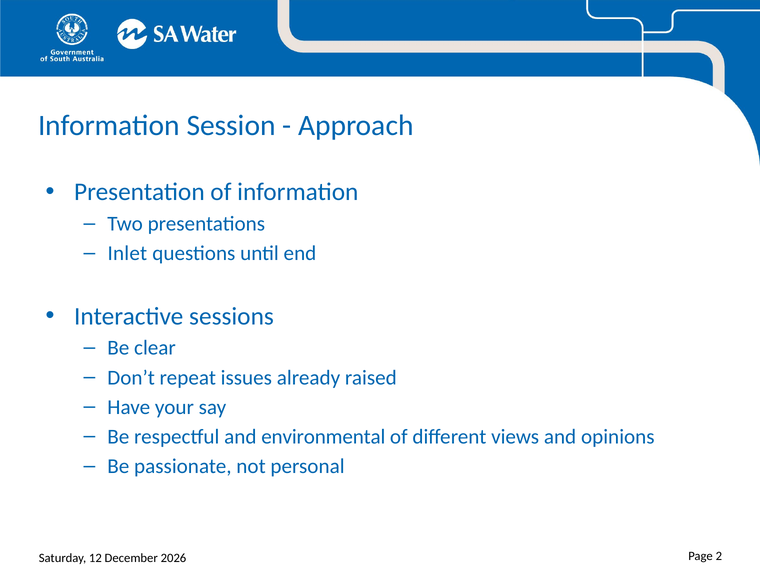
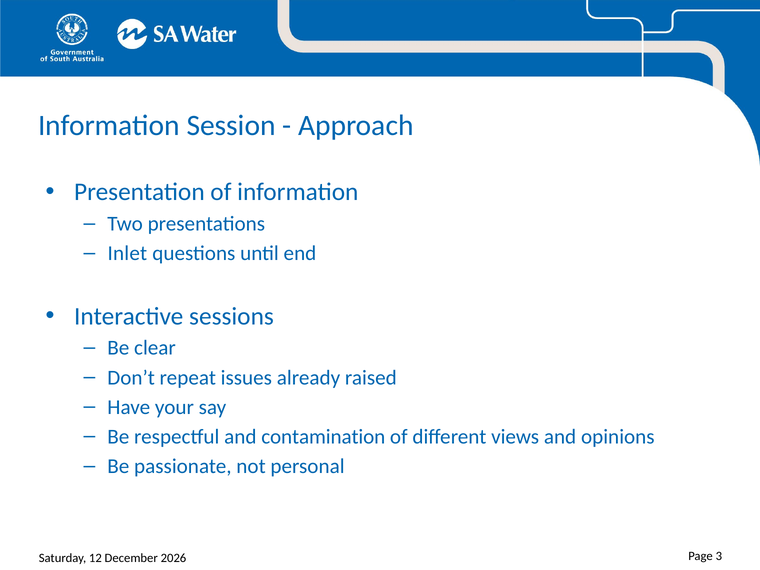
environmental: environmental -> contamination
2: 2 -> 3
